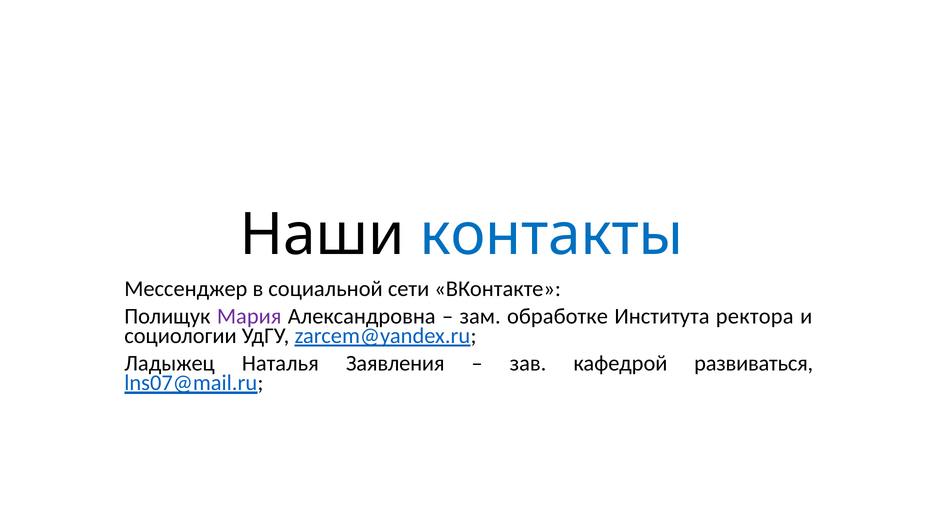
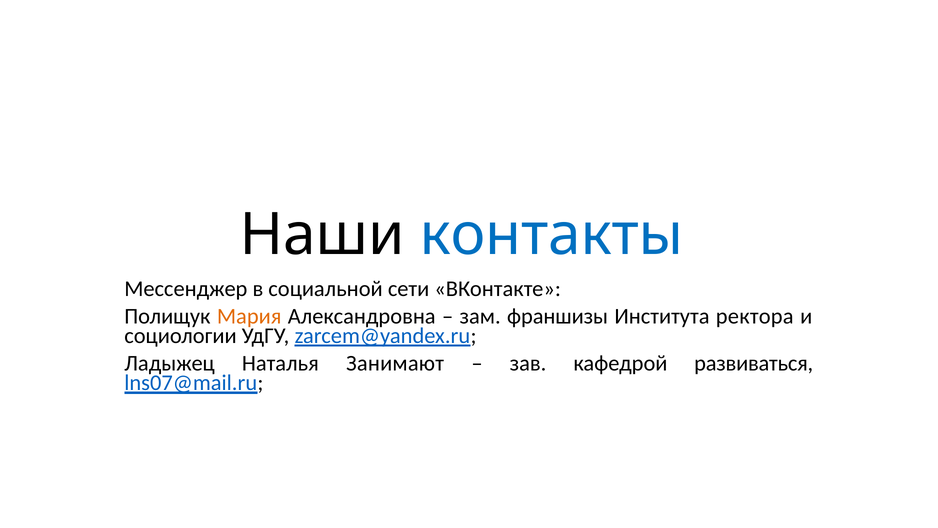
Мария colour: purple -> orange
обработке: обработке -> франшизы
Заявления: Заявления -> Занимают
